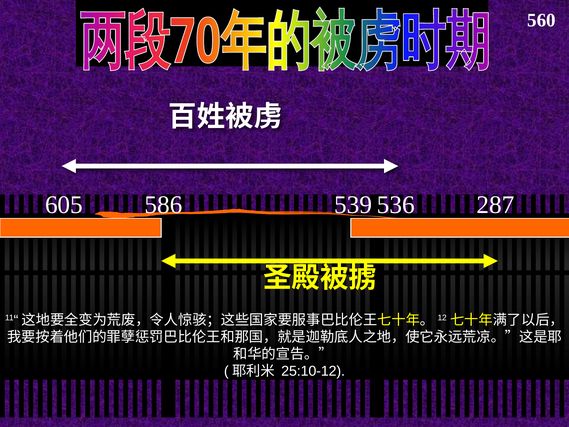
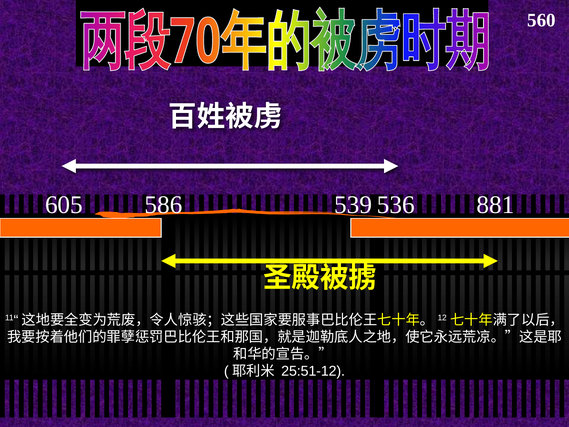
287: 287 -> 881
25:10-12: 25:10-12 -> 25:51-12
